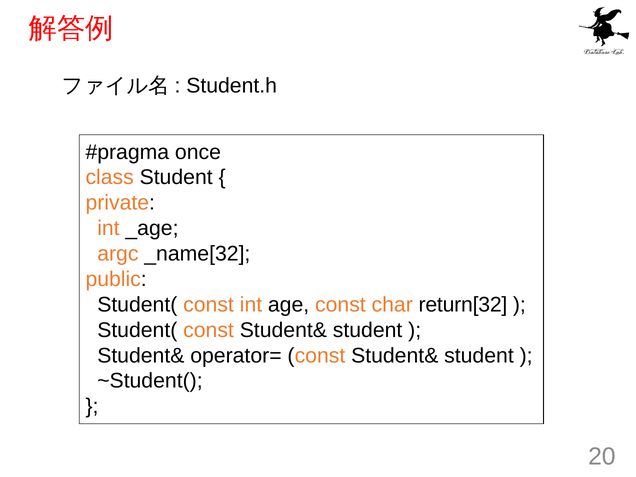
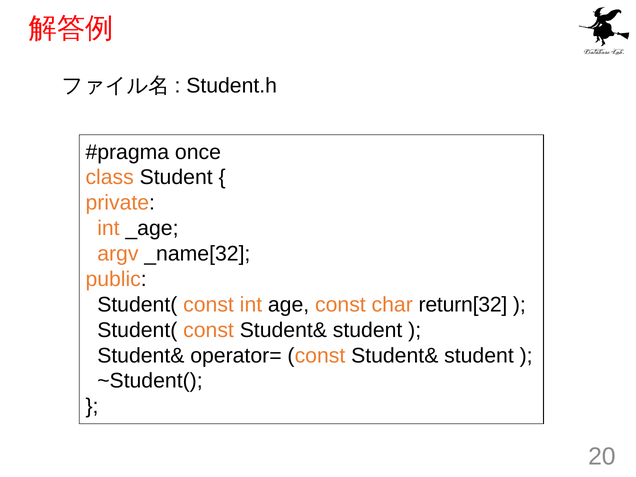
argc: argc -> argv
